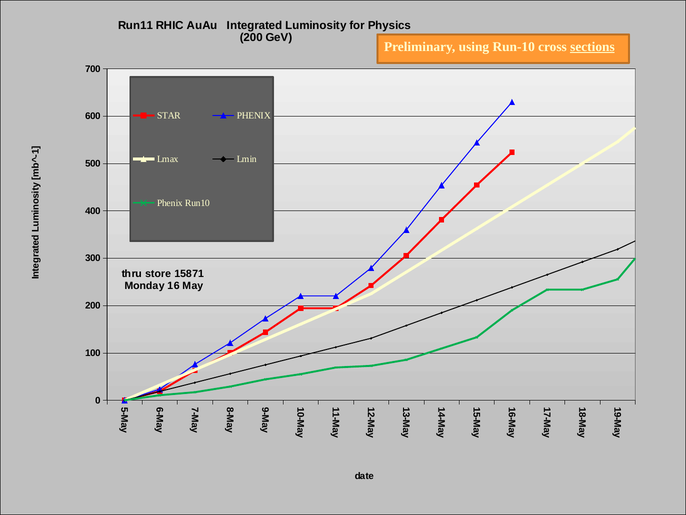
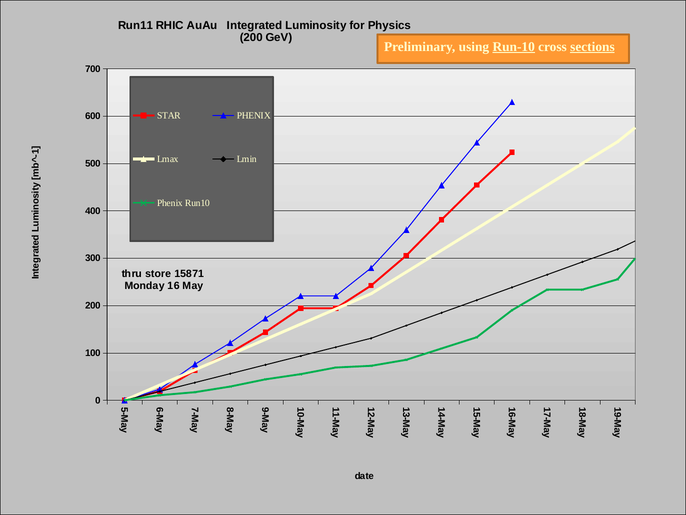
Run-10 underline: none -> present
